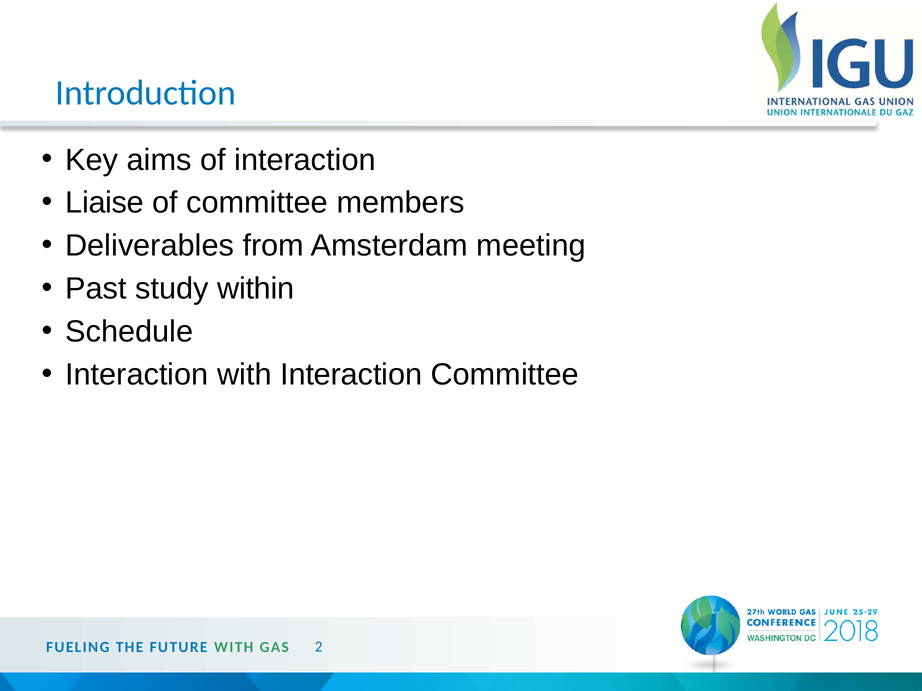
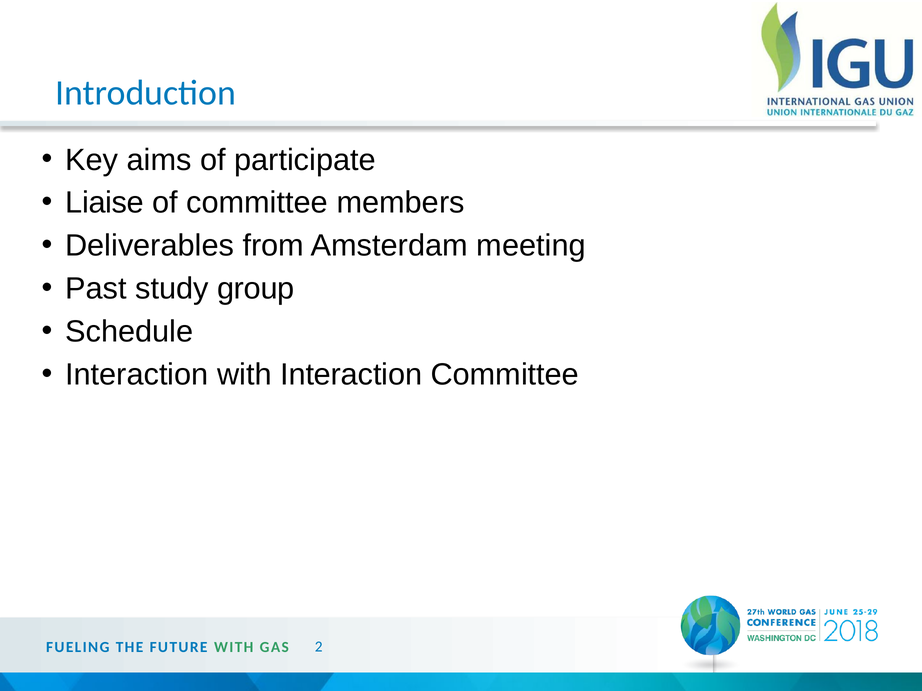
of interaction: interaction -> participate
within: within -> group
